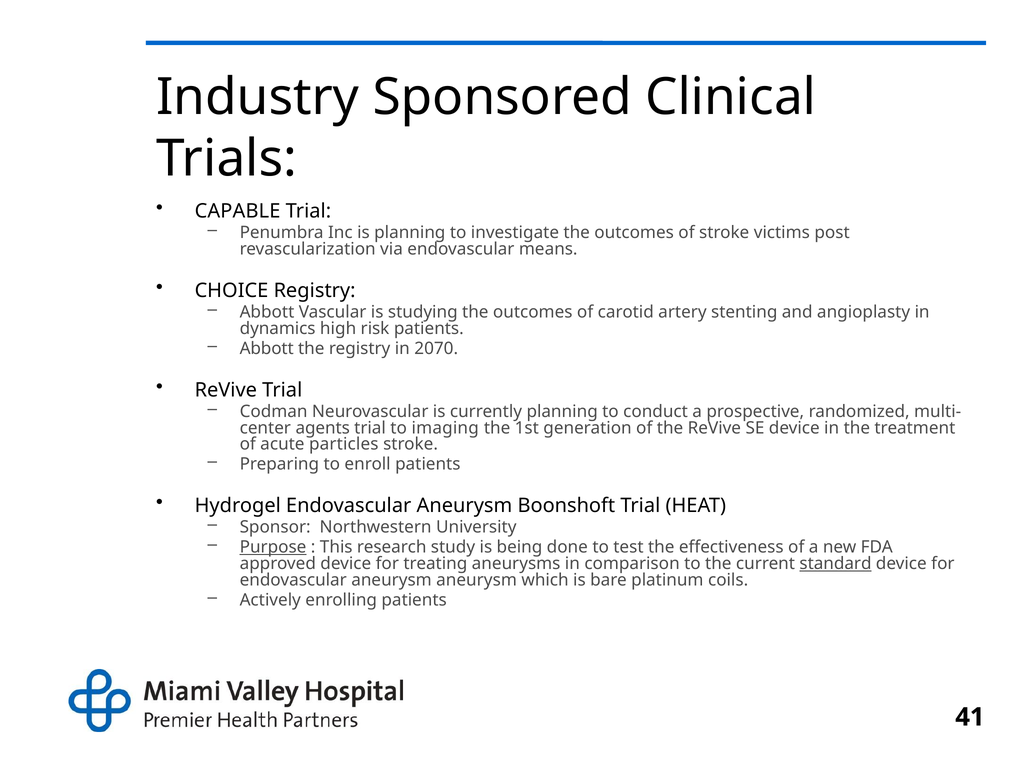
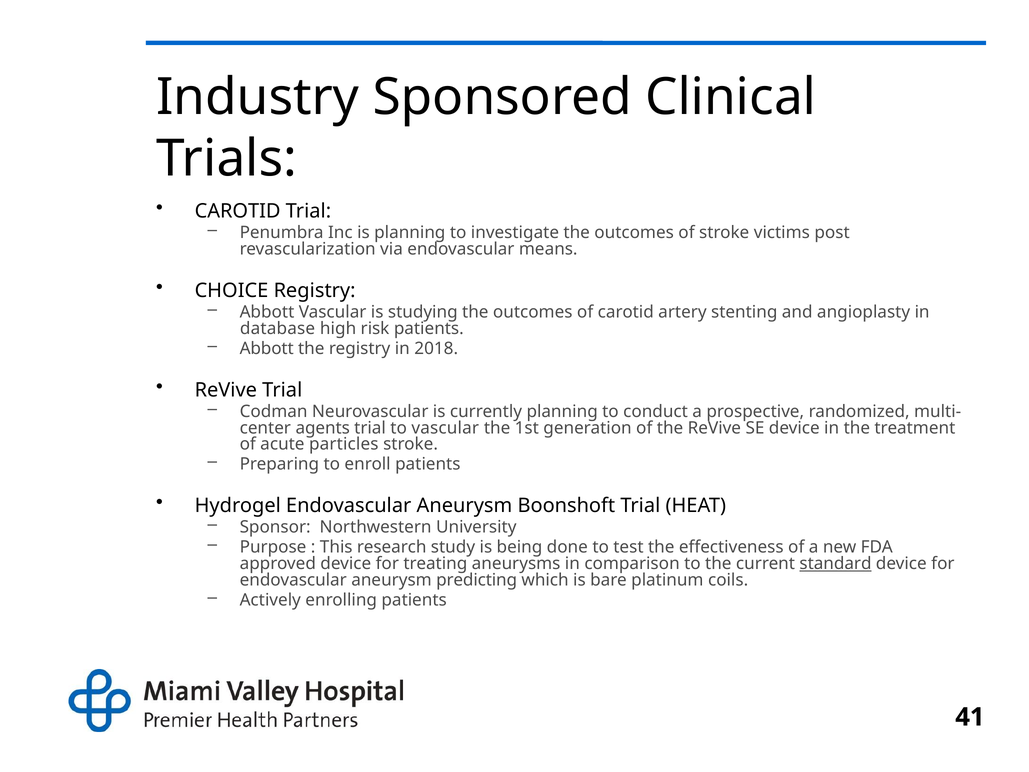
CAPABLE at (238, 211): CAPABLE -> CAROTID
dynamics: dynamics -> database
2070: 2070 -> 2018
to imaging: imaging -> vascular
Purpose underline: present -> none
aneurysm aneurysm: aneurysm -> predicting
